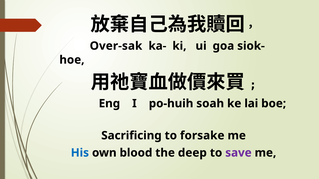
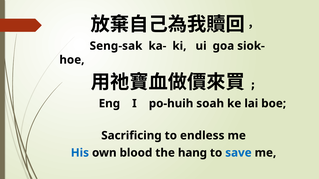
Over-sak: Over-sak -> Seng-sak
forsake: forsake -> endless
deep: deep -> hang
save colour: purple -> blue
